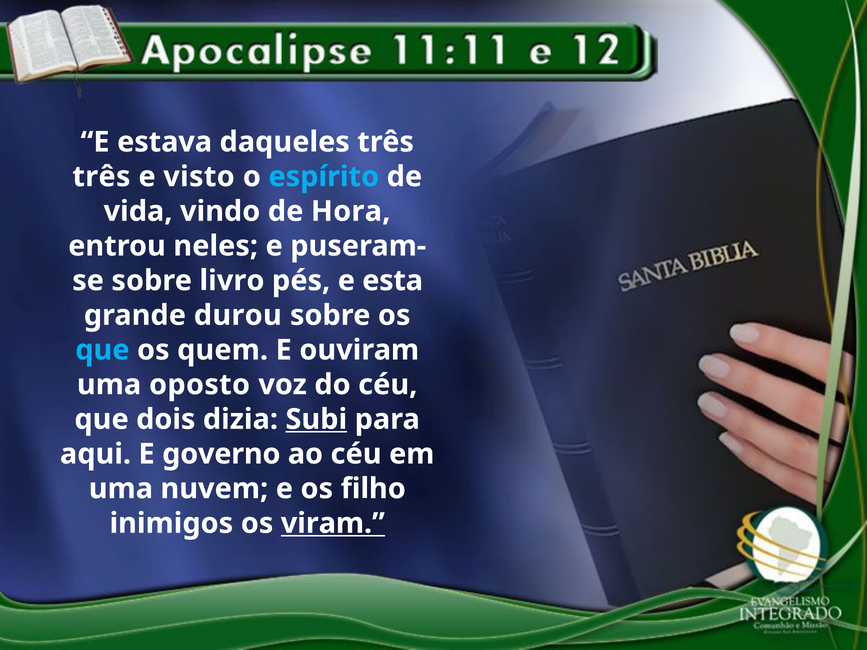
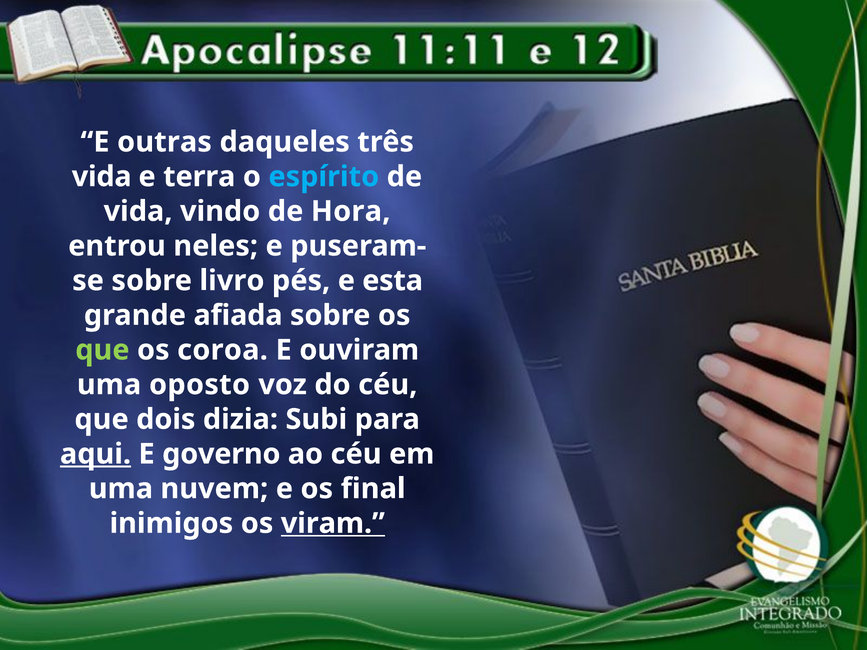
estava: estava -> outras
três at (101, 177): três -> vida
visto: visto -> terra
durou: durou -> afiada
que at (102, 350) colour: light blue -> light green
quem: quem -> coroa
Subi underline: present -> none
aqui underline: none -> present
filho: filho -> final
